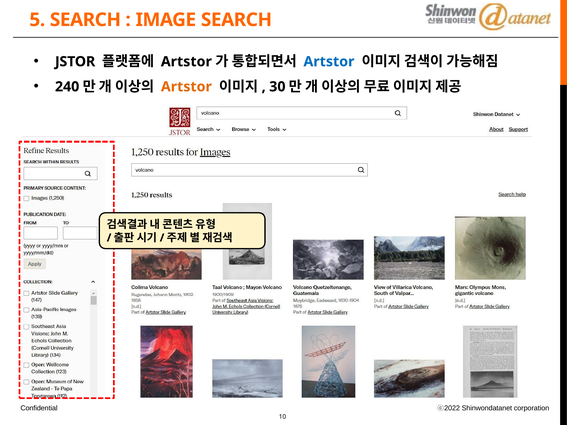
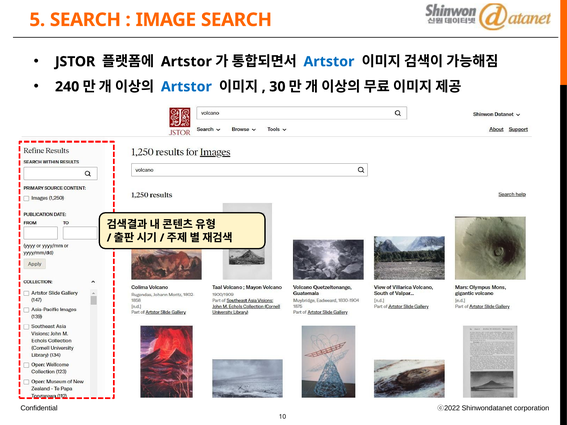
Artstor at (186, 87) colour: orange -> blue
